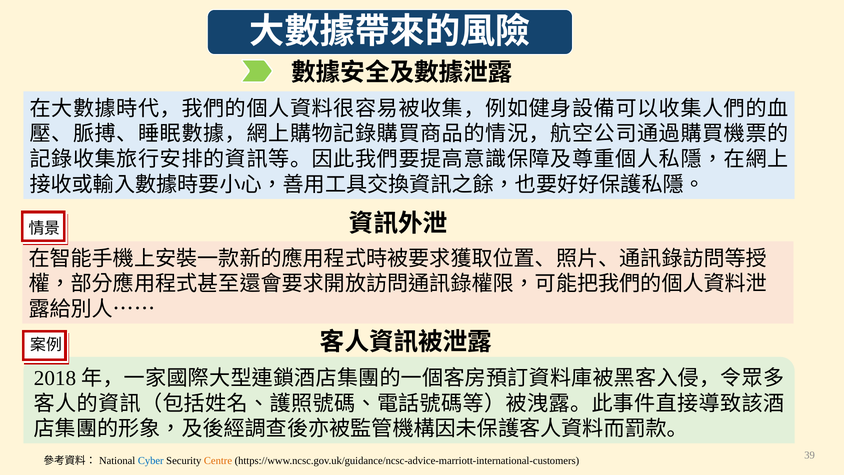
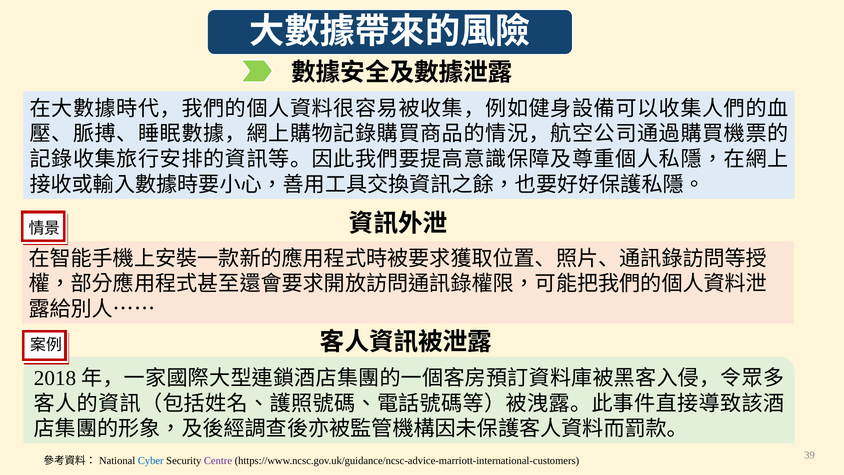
Centre colour: orange -> purple
